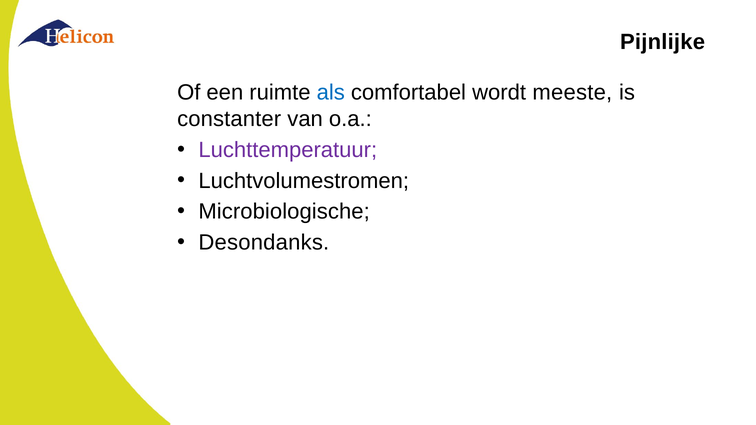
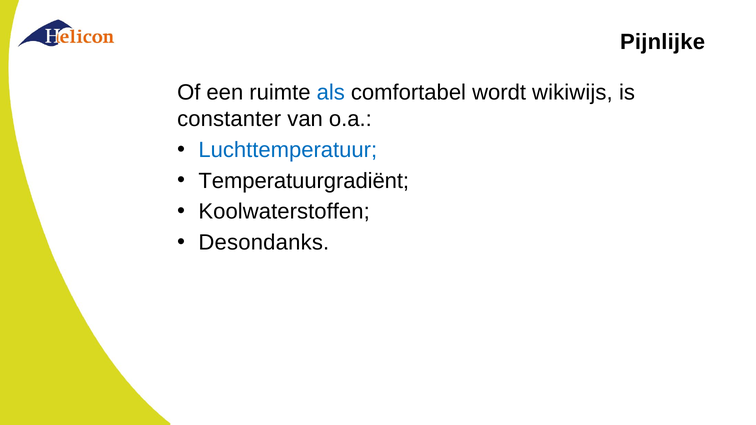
meeste: meeste -> wikiwijs
Luchttemperatuur colour: purple -> blue
Luchtvolumestromen: Luchtvolumestromen -> Temperatuurgradiënt
Microbiologische: Microbiologische -> Koolwaterstoffen
